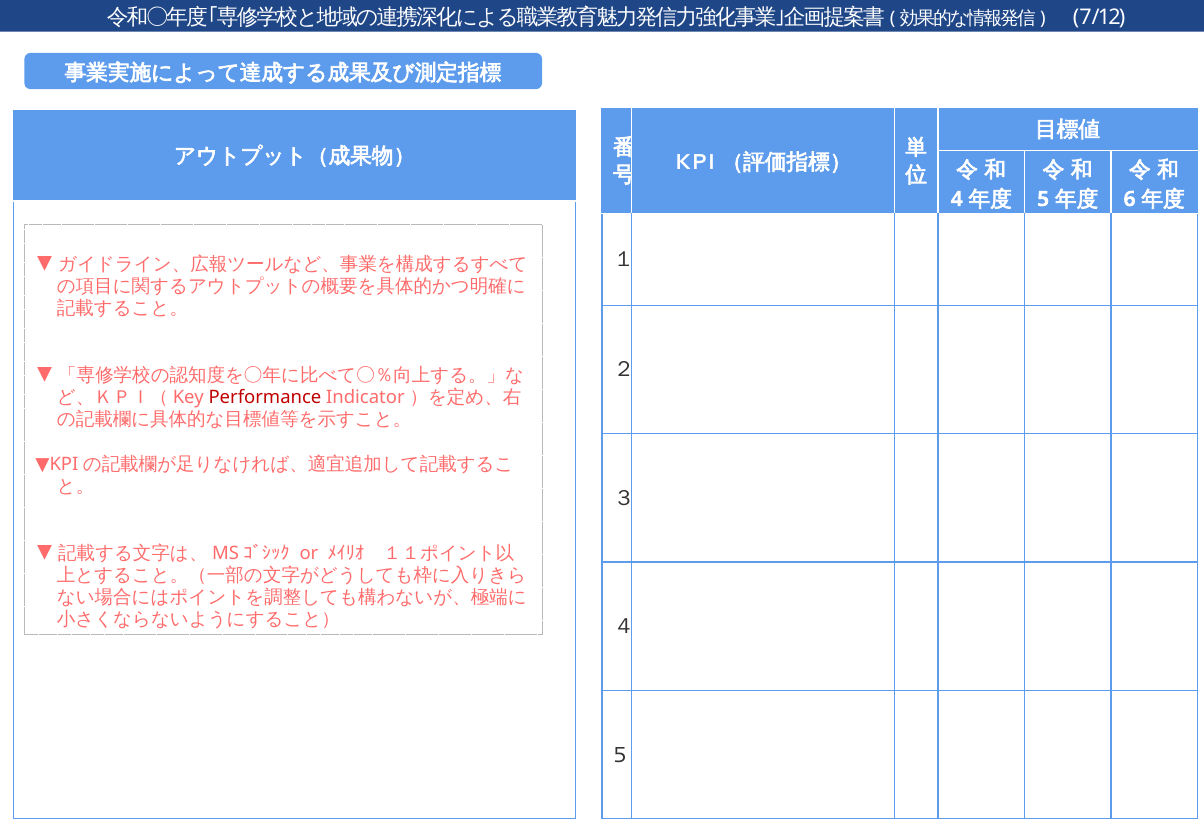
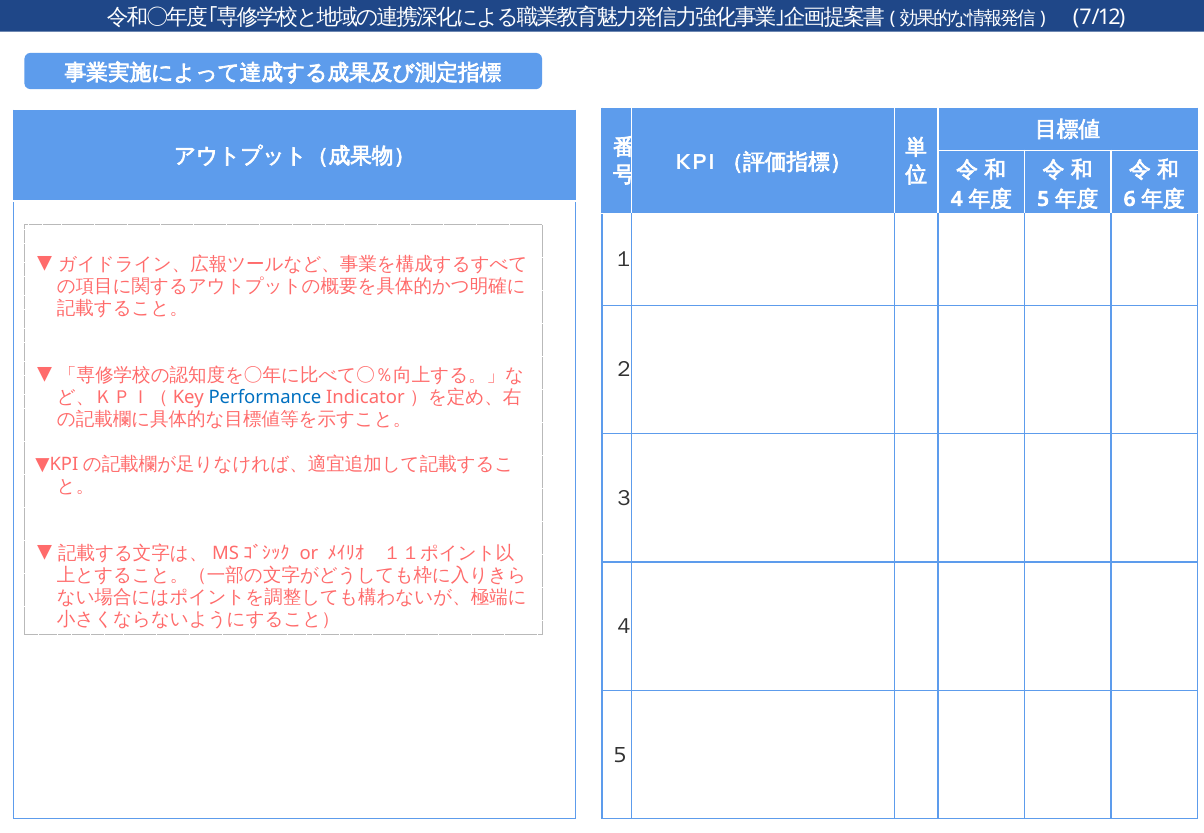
Performance colour: red -> blue
